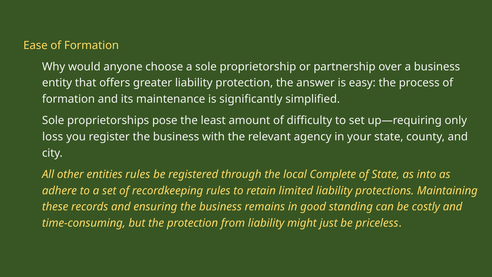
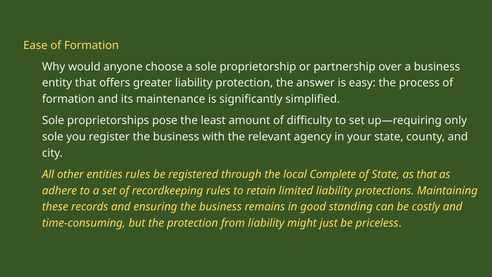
loss at (53, 137): loss -> sole
as into: into -> that
